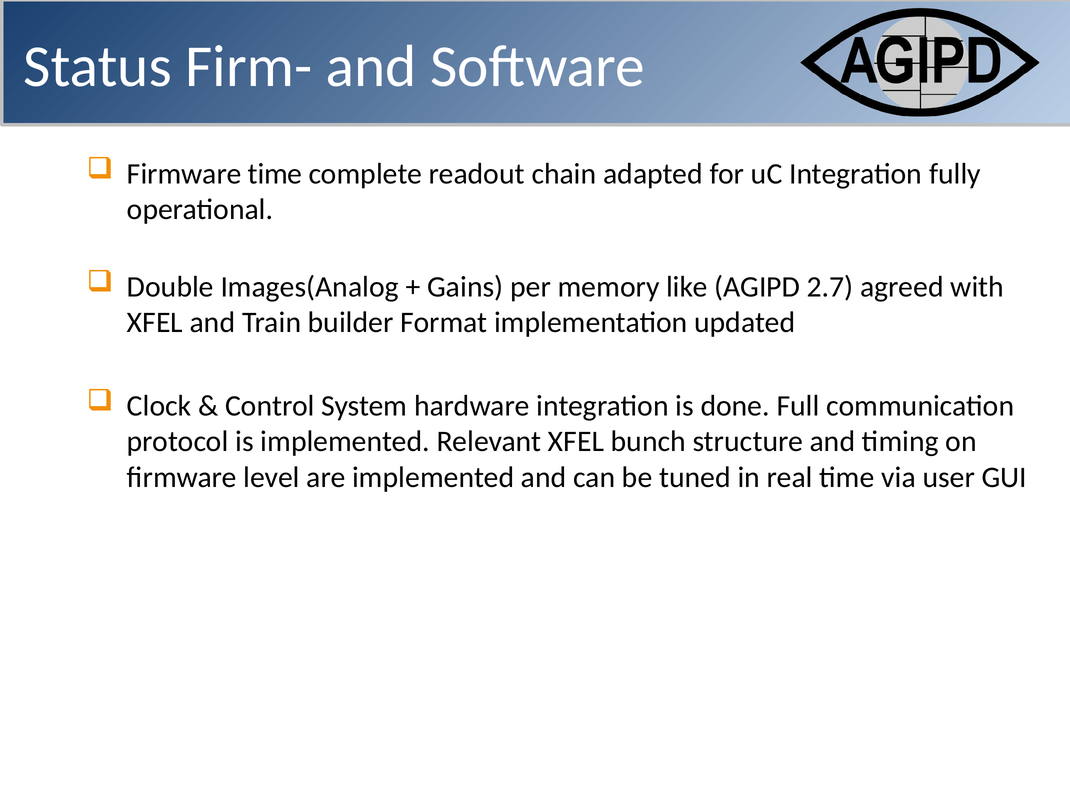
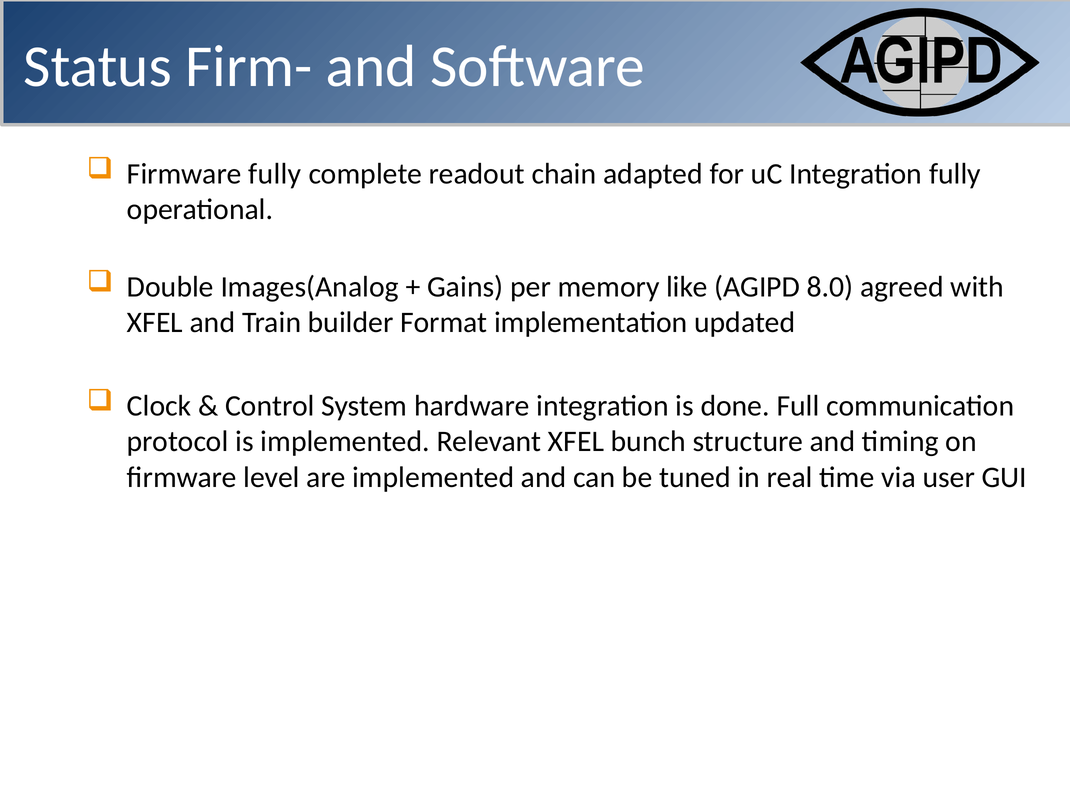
Firmware time: time -> fully
2.7: 2.7 -> 8.0
